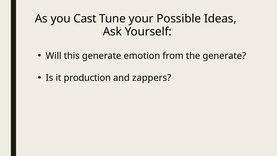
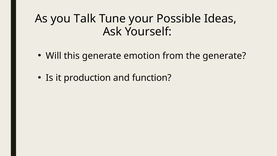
Cast: Cast -> Talk
zappers: zappers -> function
